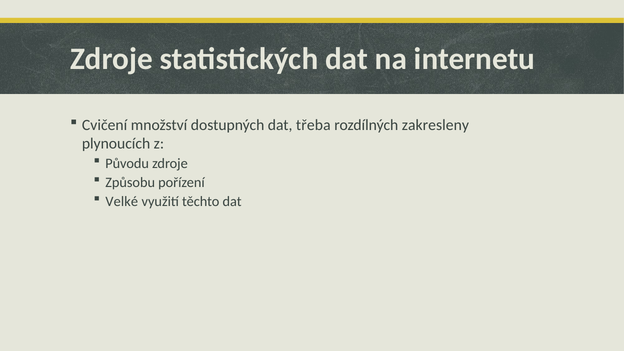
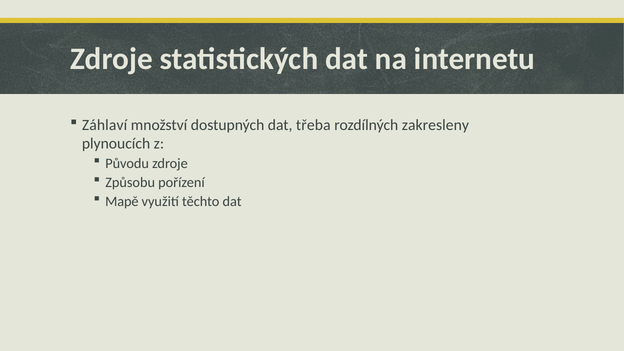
Cvičení: Cvičení -> Záhlaví
Velké: Velké -> Mapě
